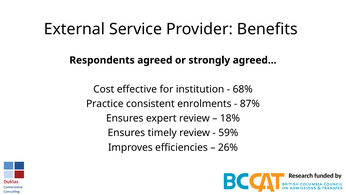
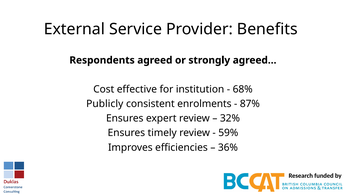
Practice: Practice -> Publicly
18%: 18% -> 32%
26%: 26% -> 36%
